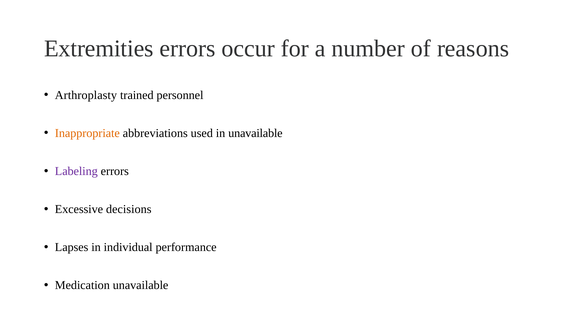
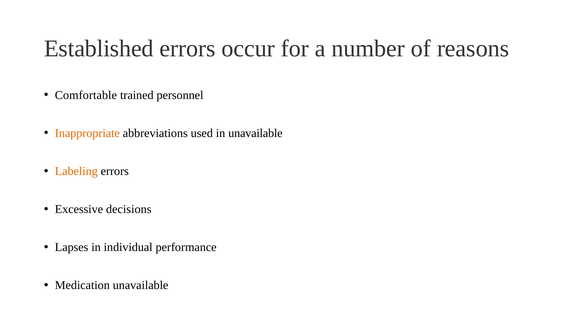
Extremities: Extremities -> Established
Arthroplasty: Arthroplasty -> Comfortable
Labeling colour: purple -> orange
